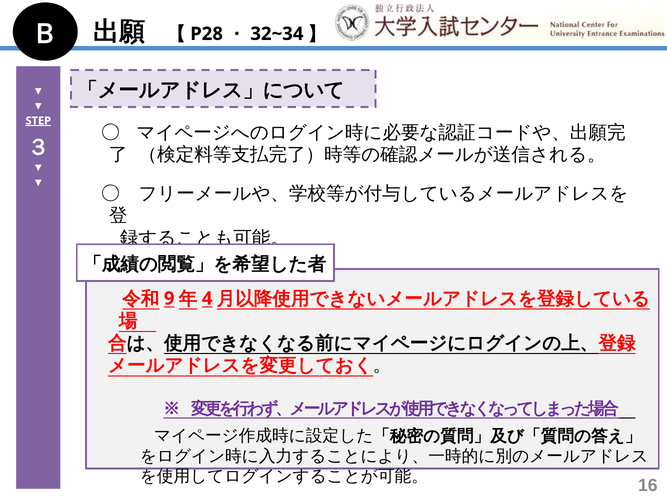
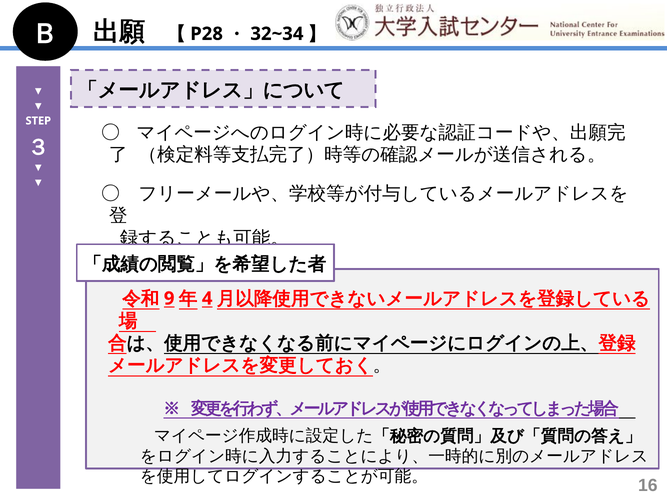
STEP underline: present -> none
